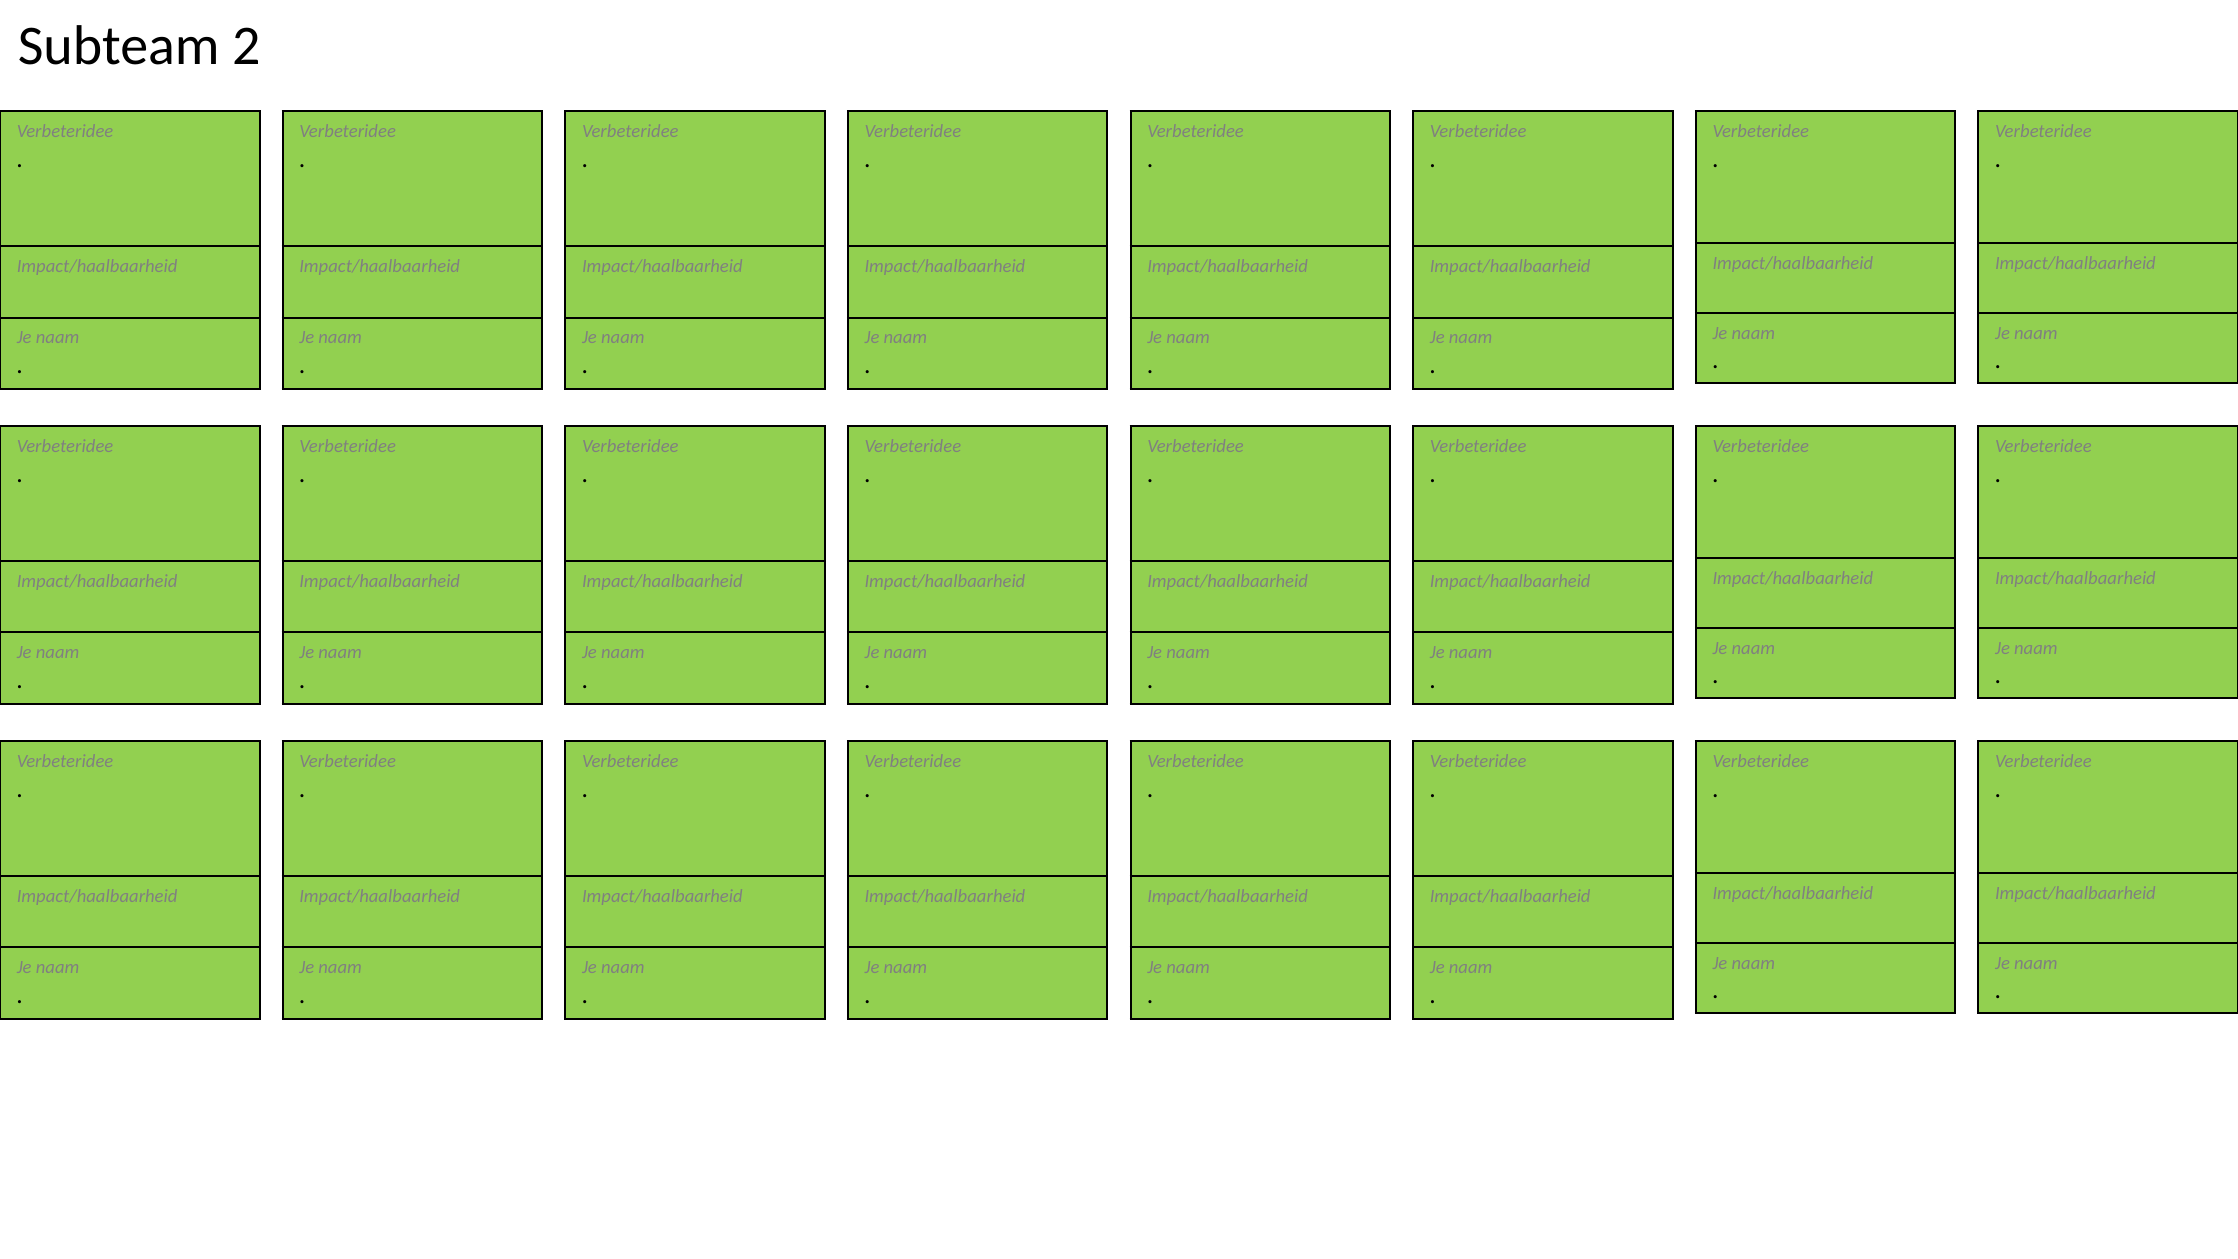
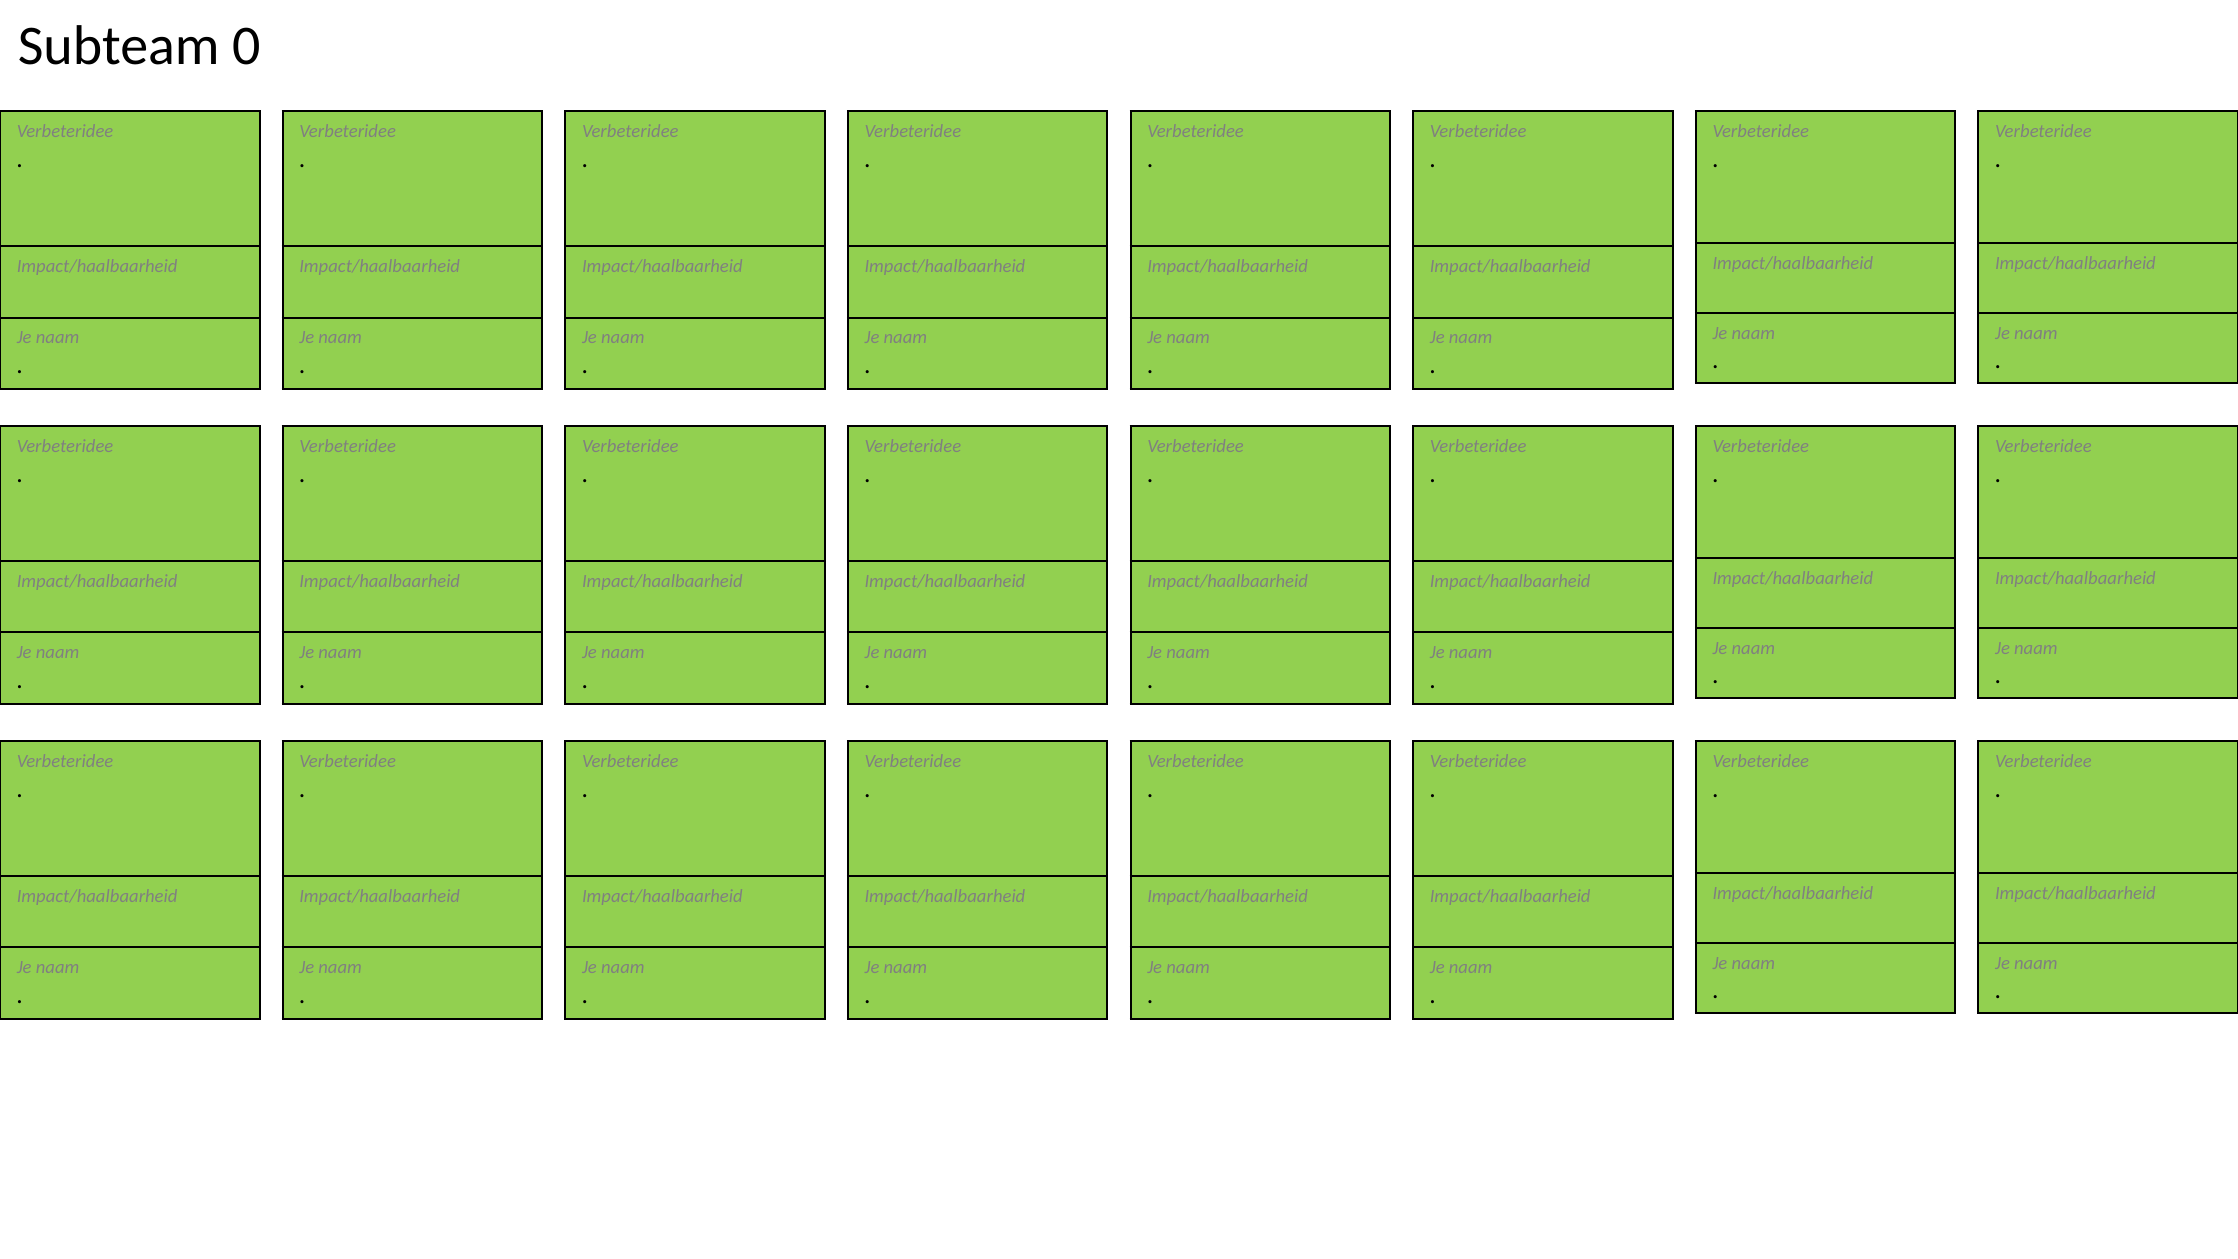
2: 2 -> 0
